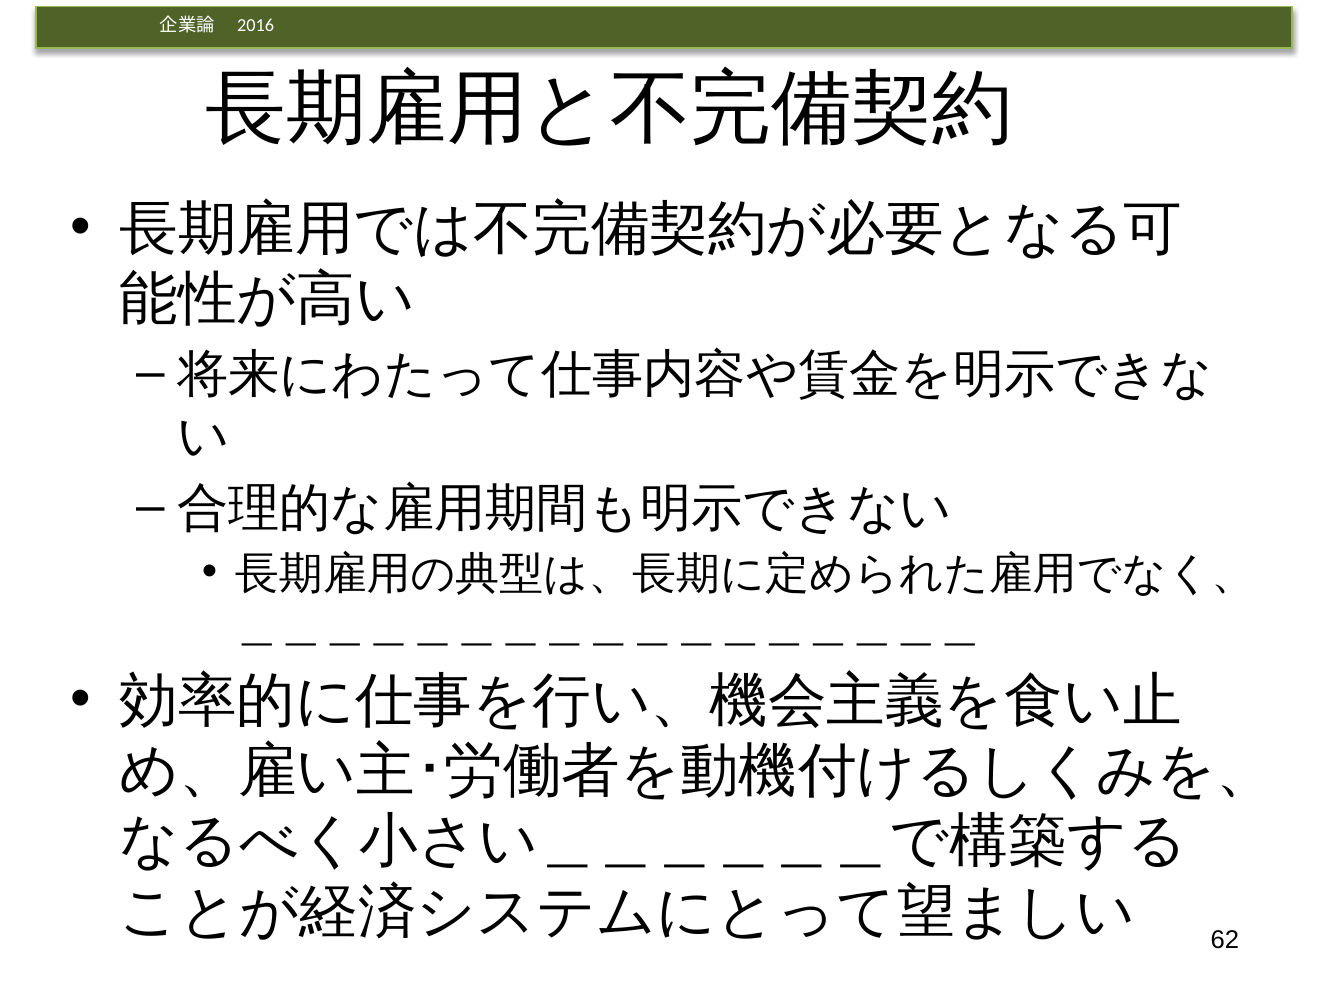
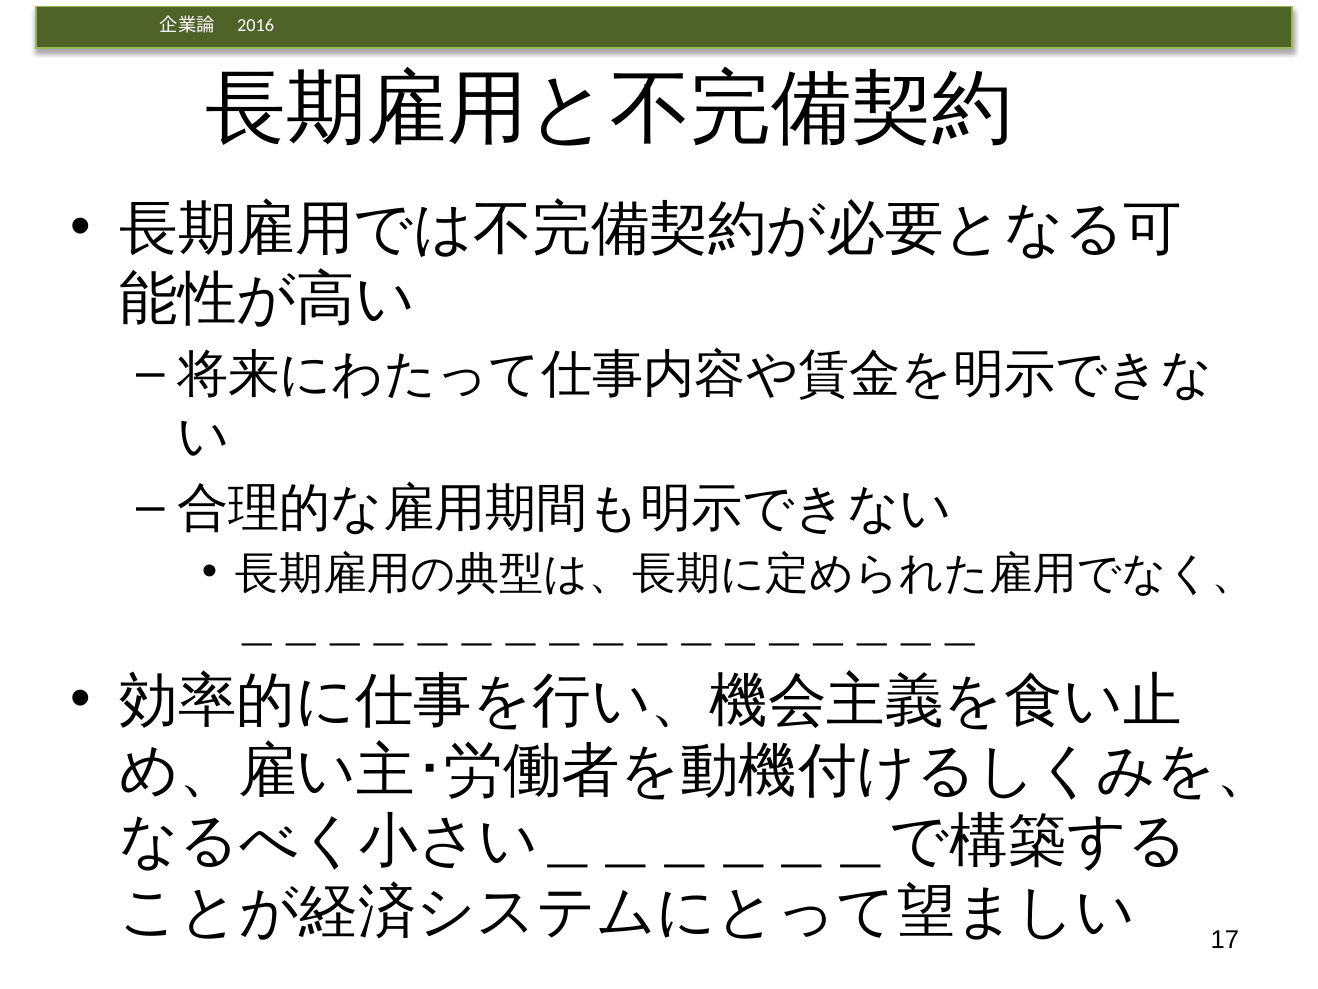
62: 62 -> 17
